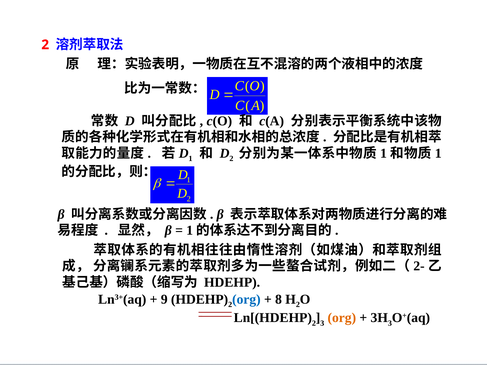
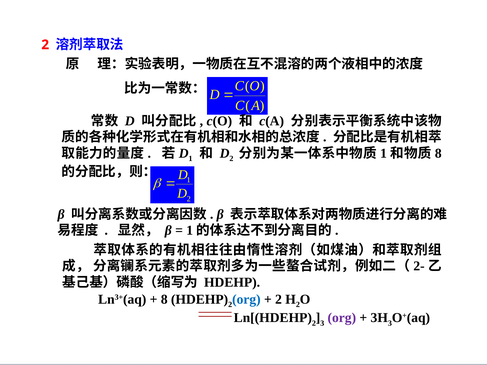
1 at (438, 154): 1 -> 8
9 at (164, 300): 9 -> 8
8 at (279, 300): 8 -> 2
org at (342, 318) colour: orange -> purple
